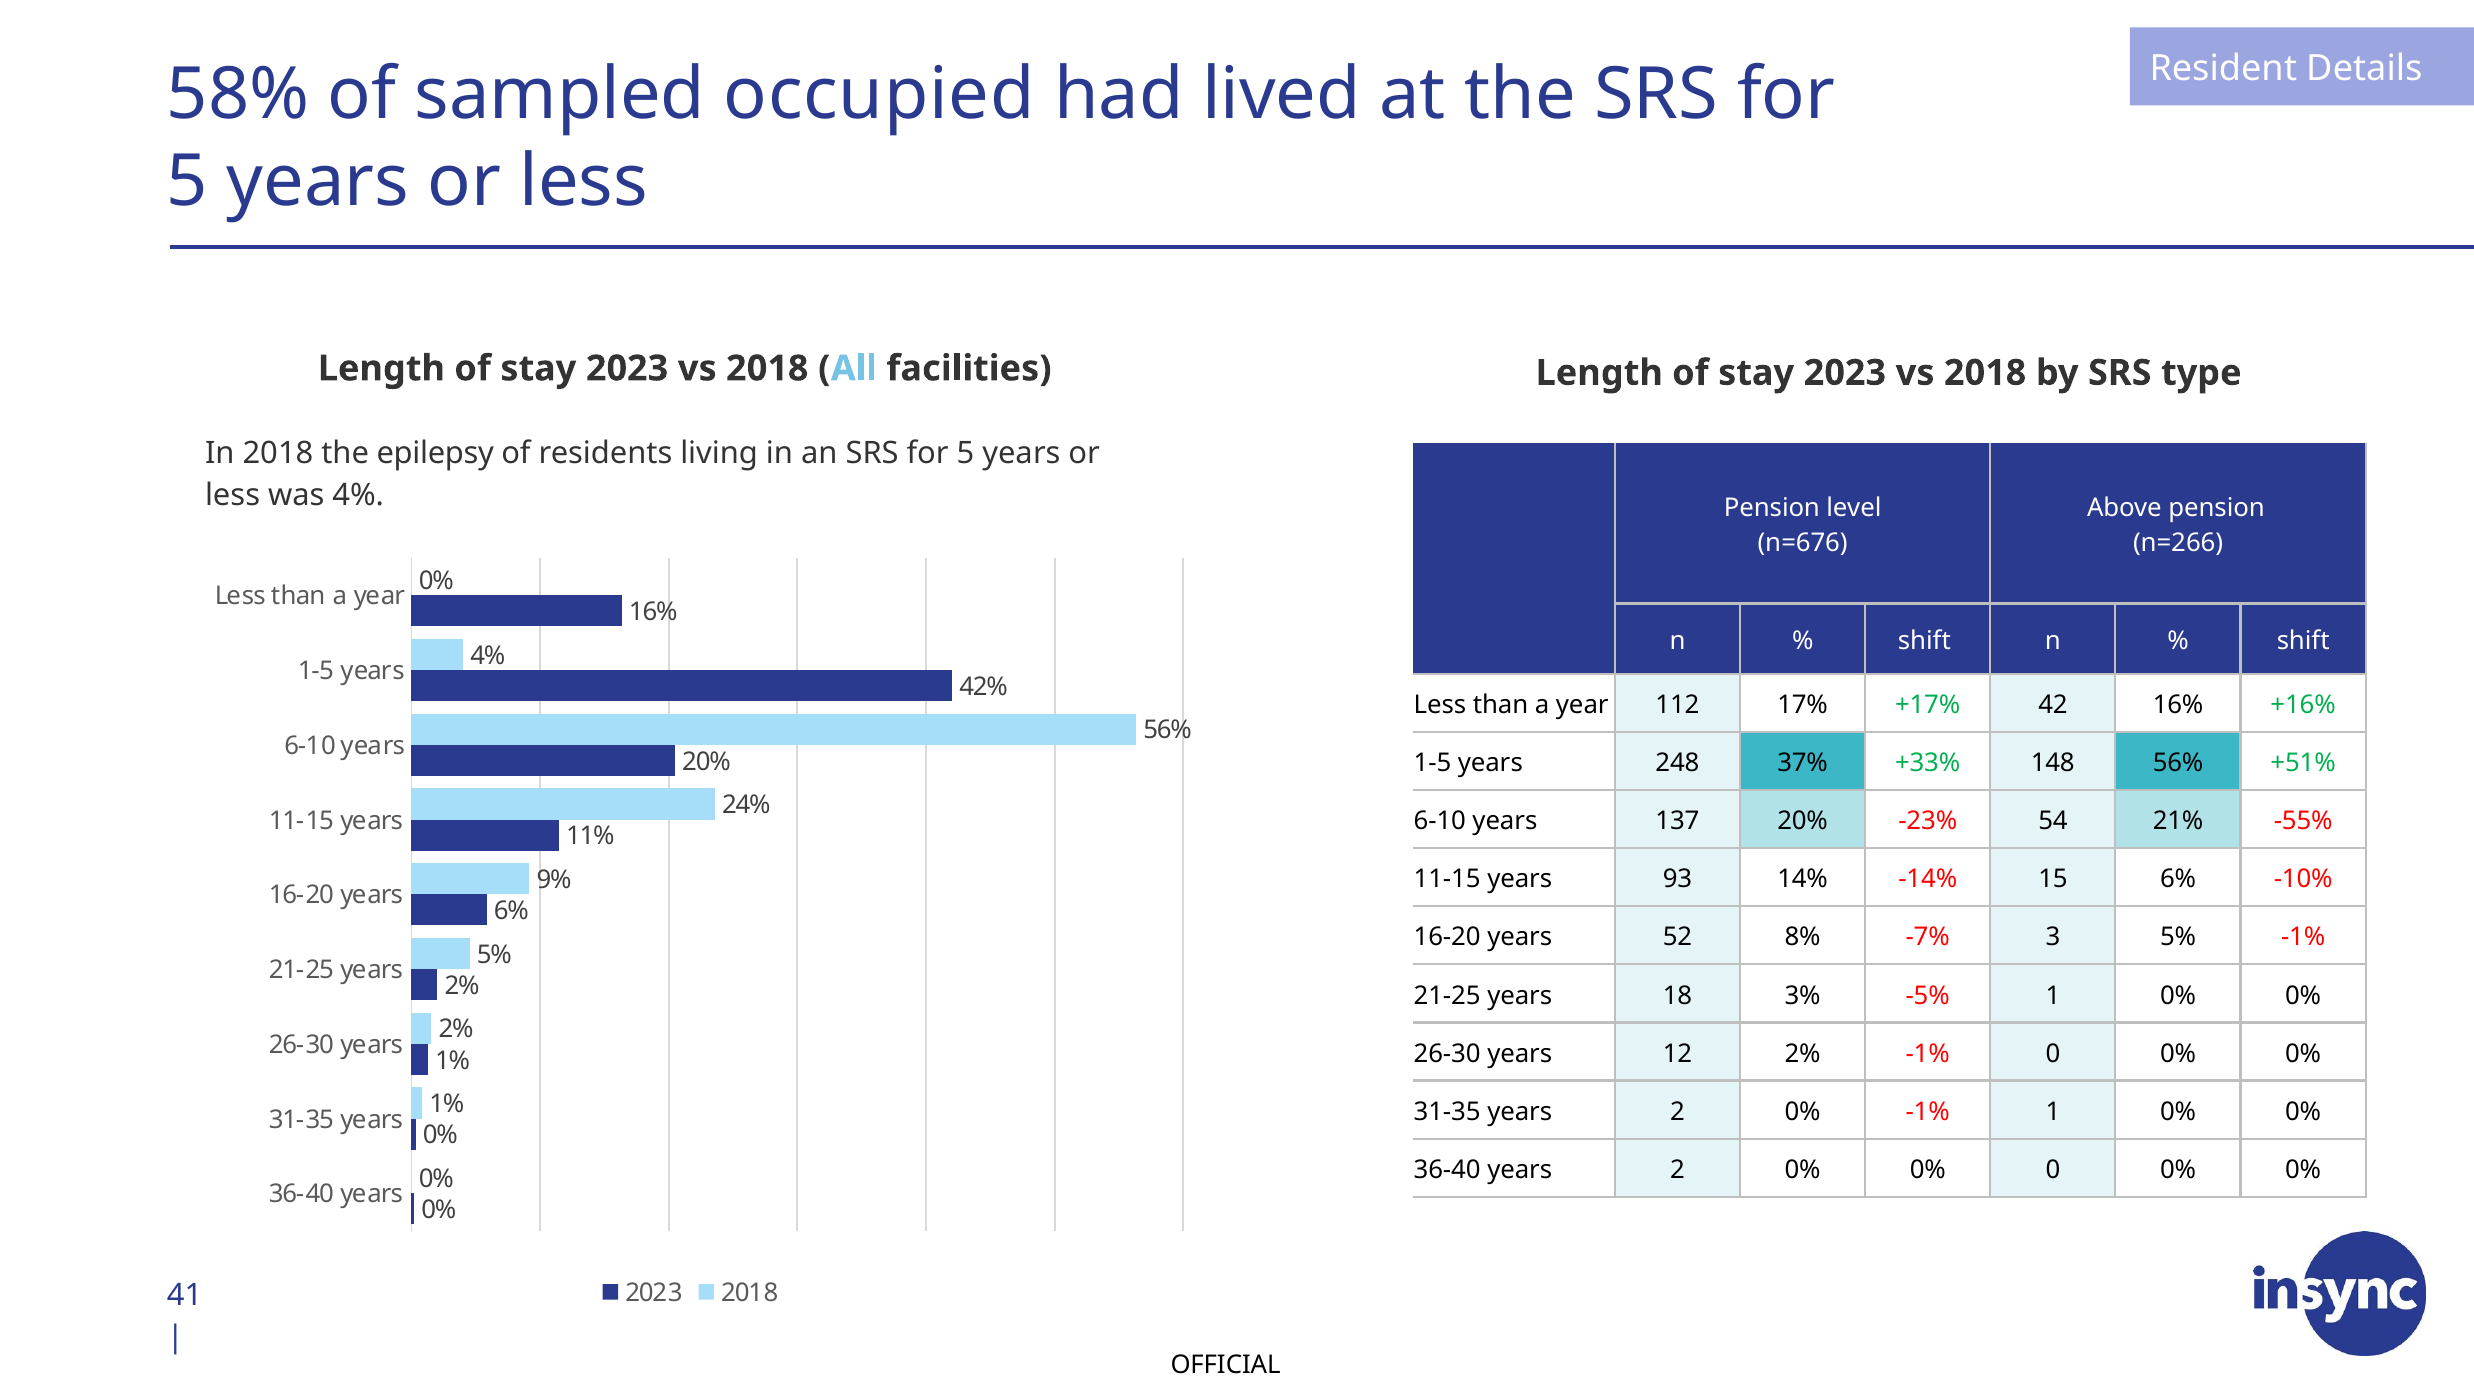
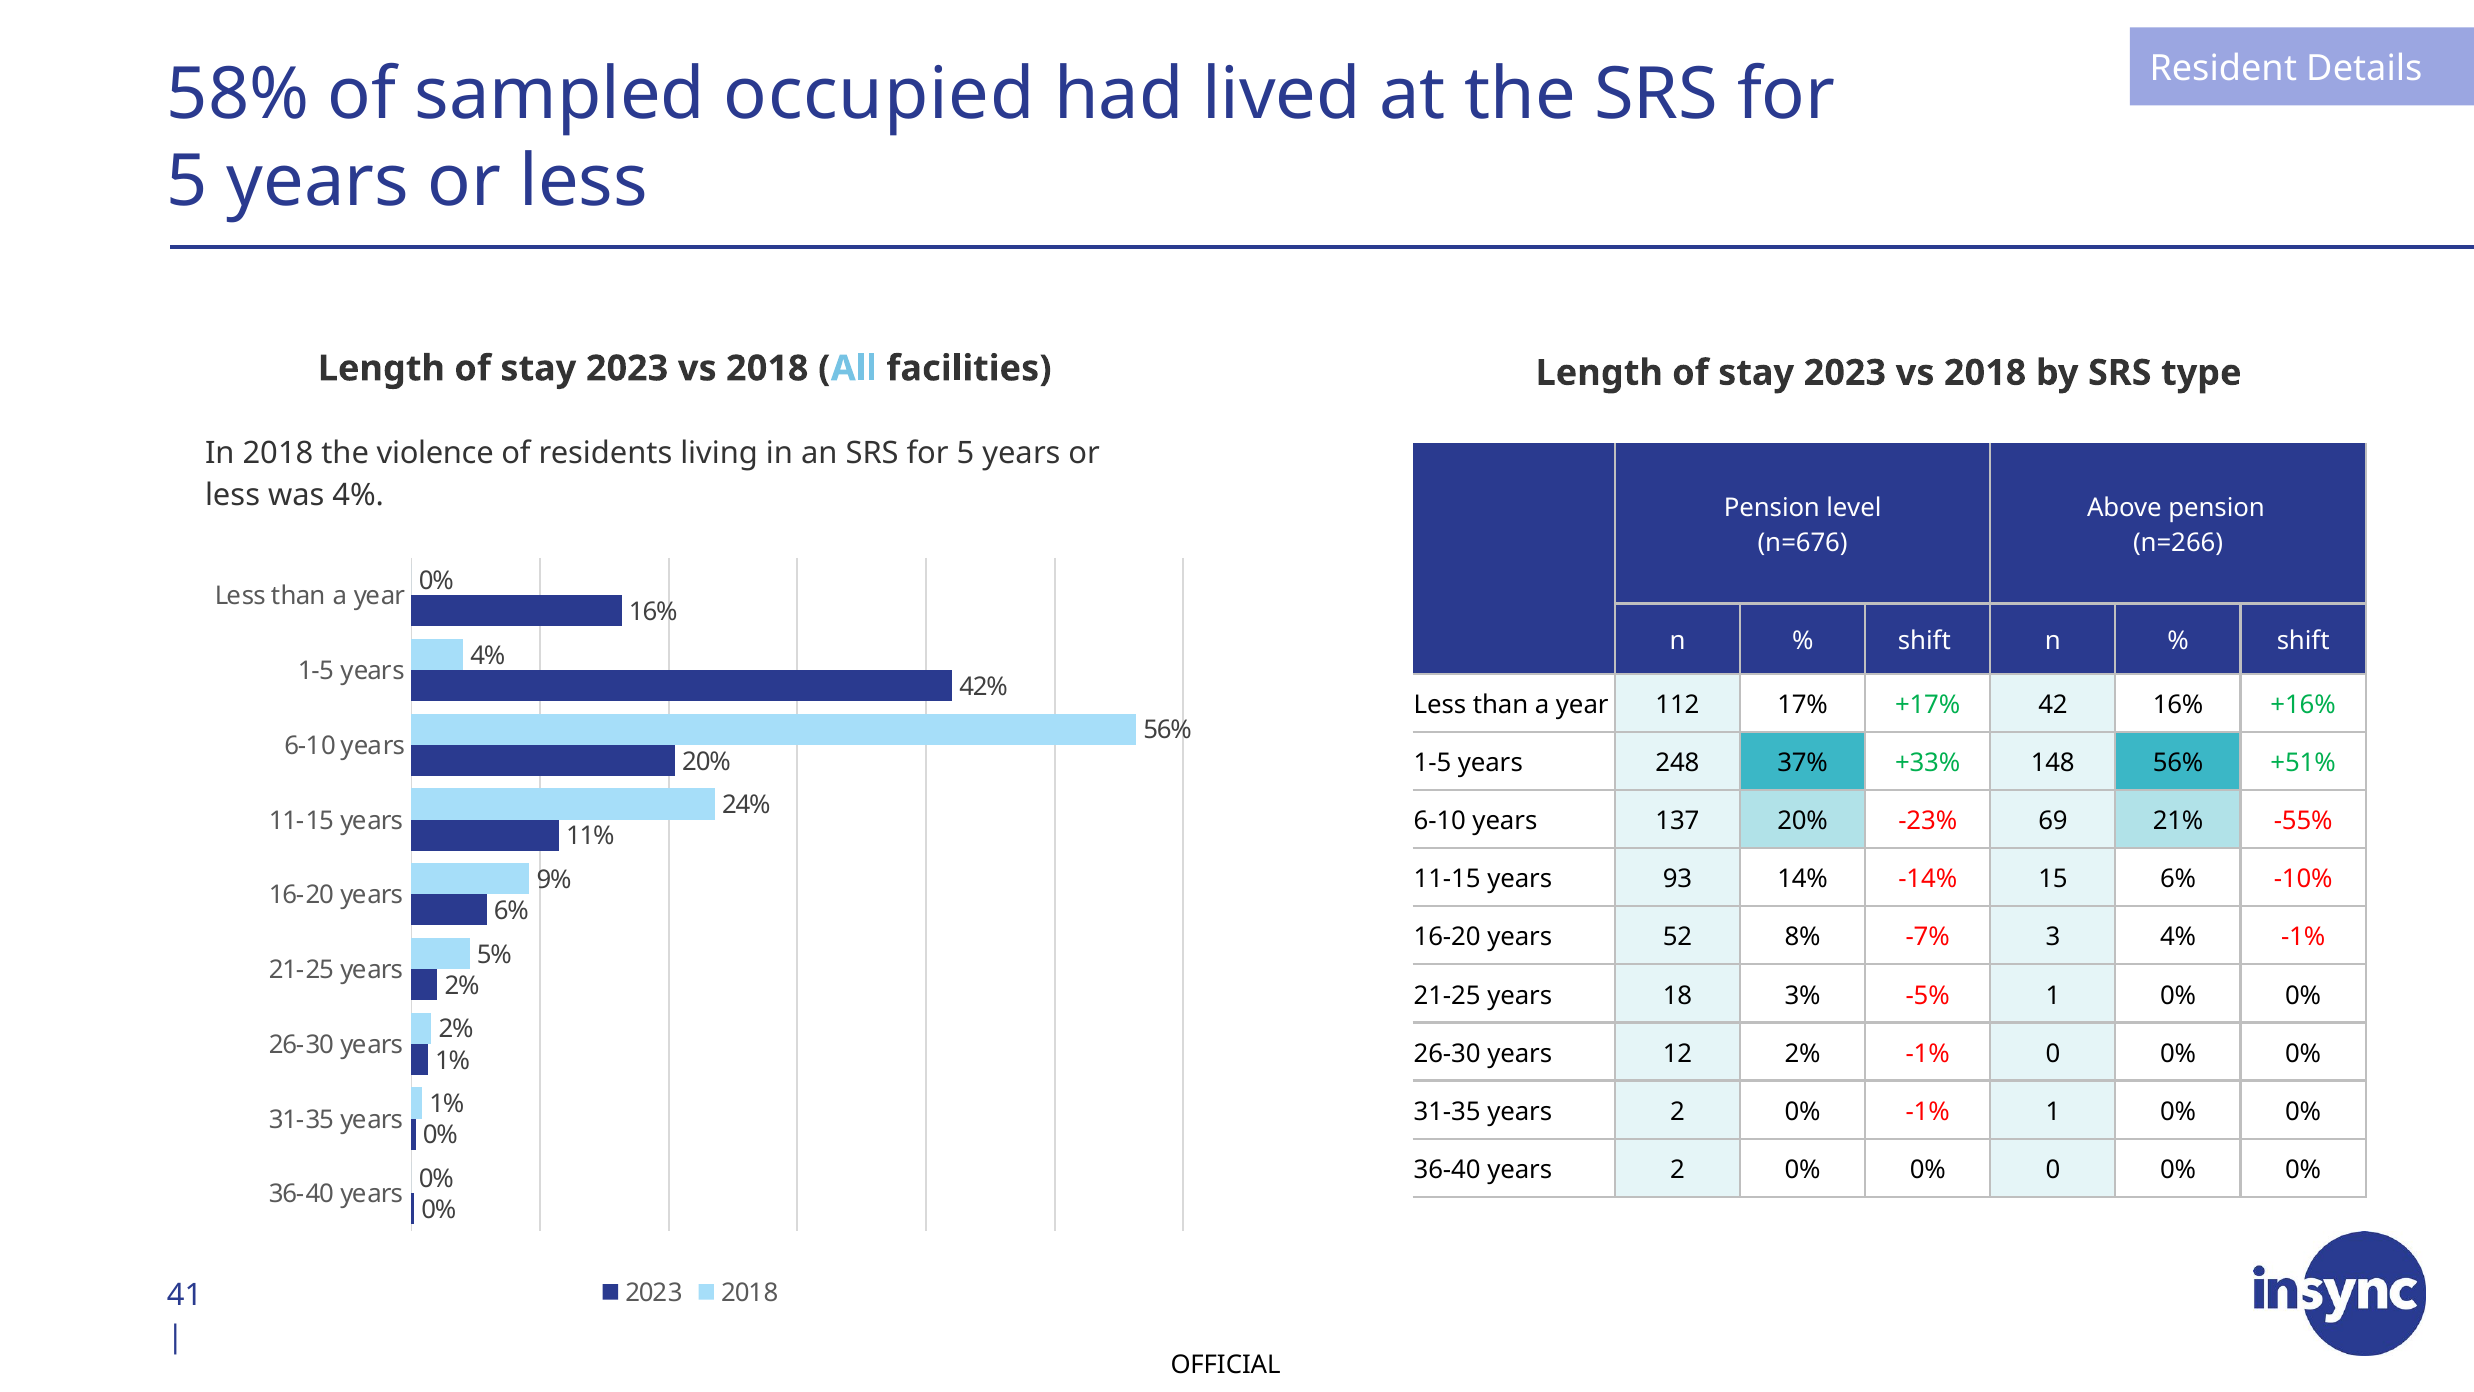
epilepsy: epilepsy -> violence
54: 54 -> 69
3 5%: 5% -> 4%
